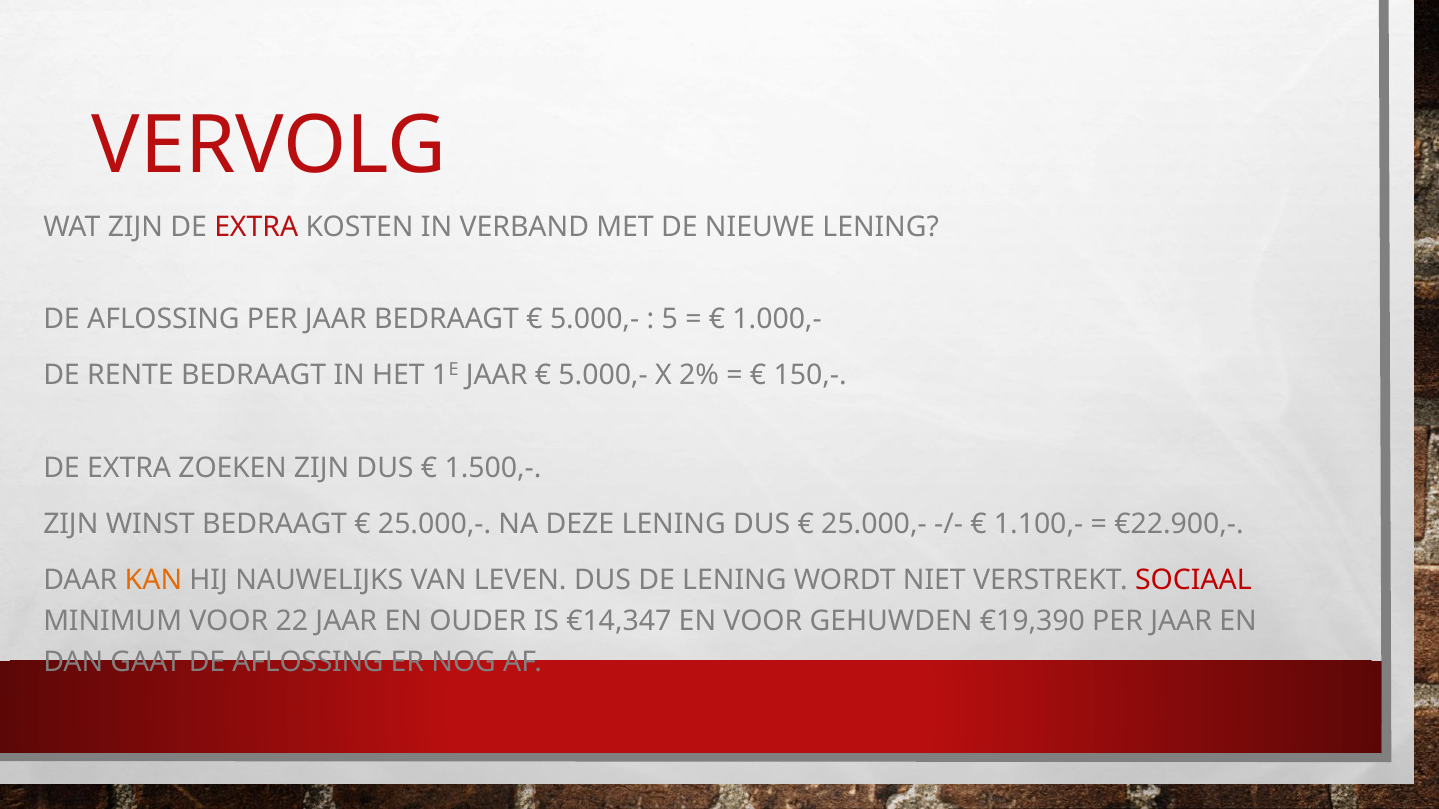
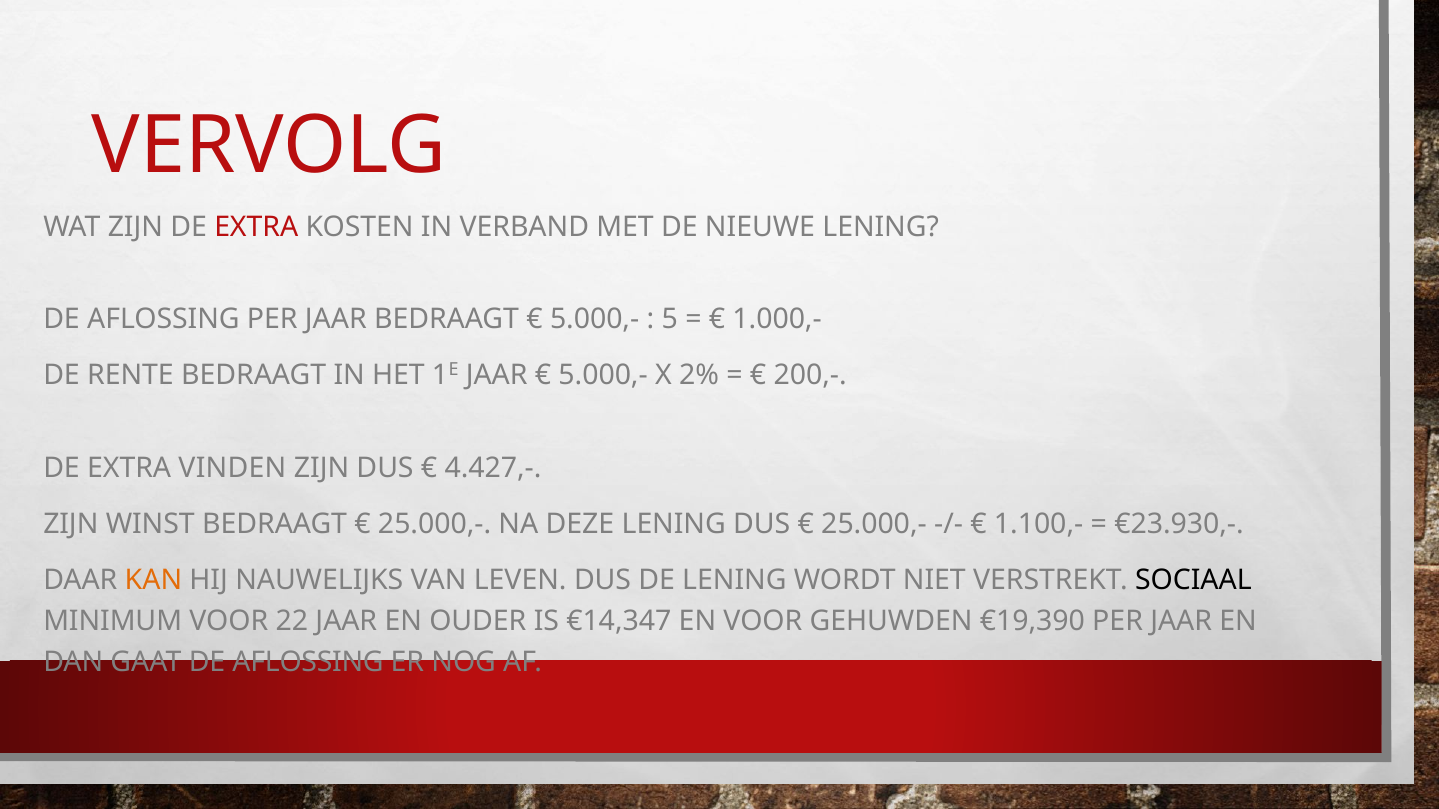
150,-: 150,- -> 200,-
ZOEKEN: ZOEKEN -> VINDEN
1.500,-: 1.500,- -> 4.427,-
€22.900,-: €22.900,- -> €23.930,-
SOCIAAL colour: red -> black
